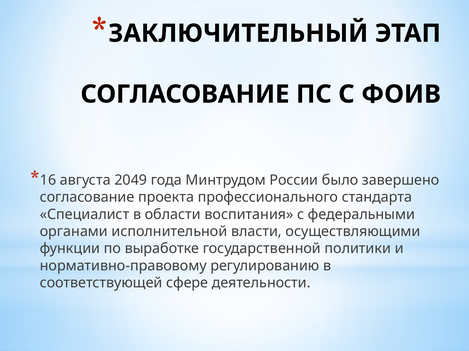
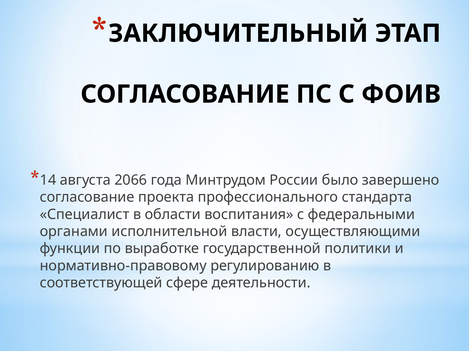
16: 16 -> 14
2049: 2049 -> 2066
